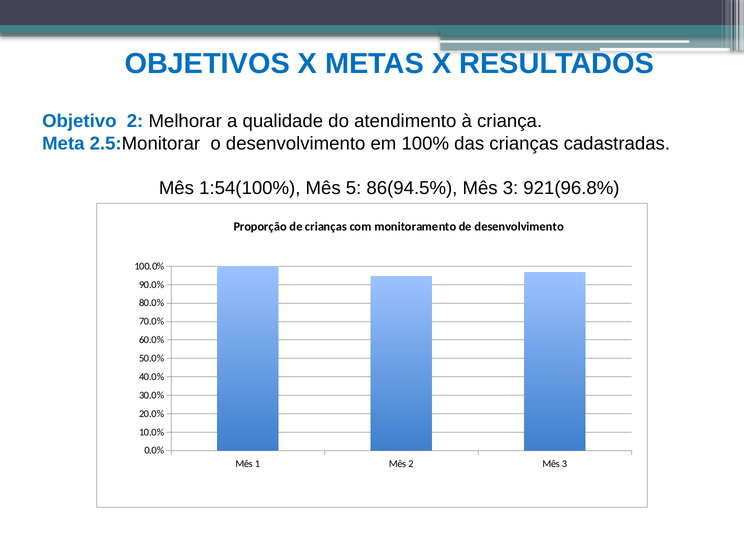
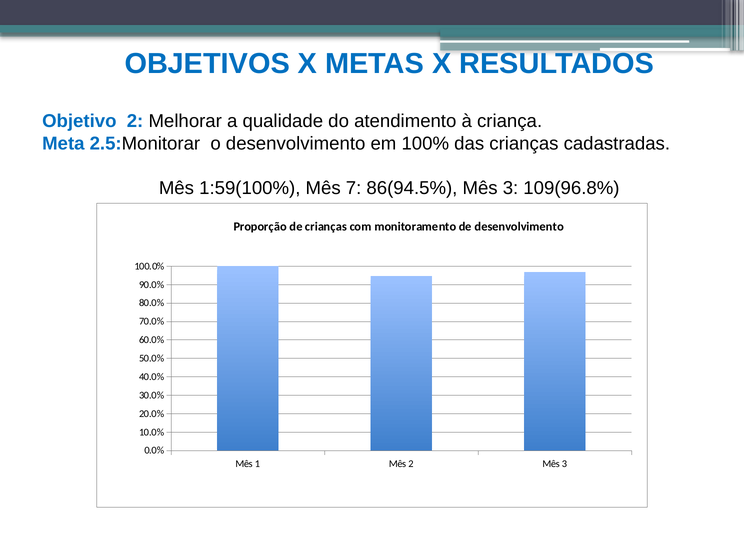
1:54(100%: 1:54(100% -> 1:59(100%
5: 5 -> 7
921(96.8%: 921(96.8% -> 109(96.8%
